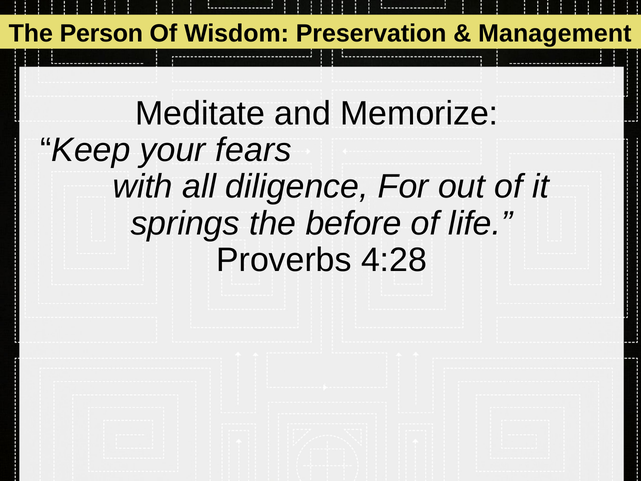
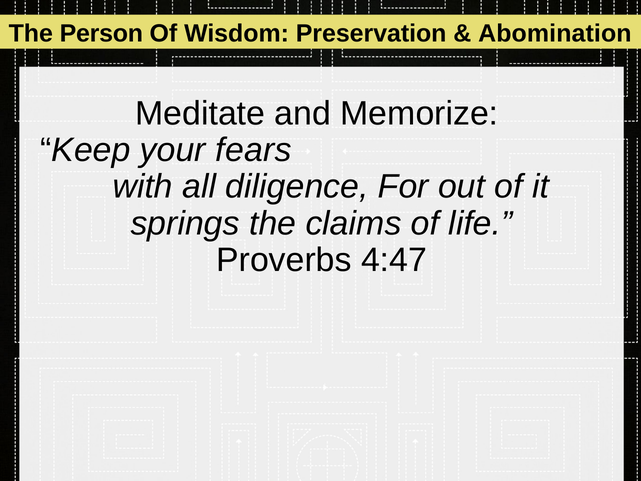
Management: Management -> Abomination
before: before -> claims
4:28: 4:28 -> 4:47
